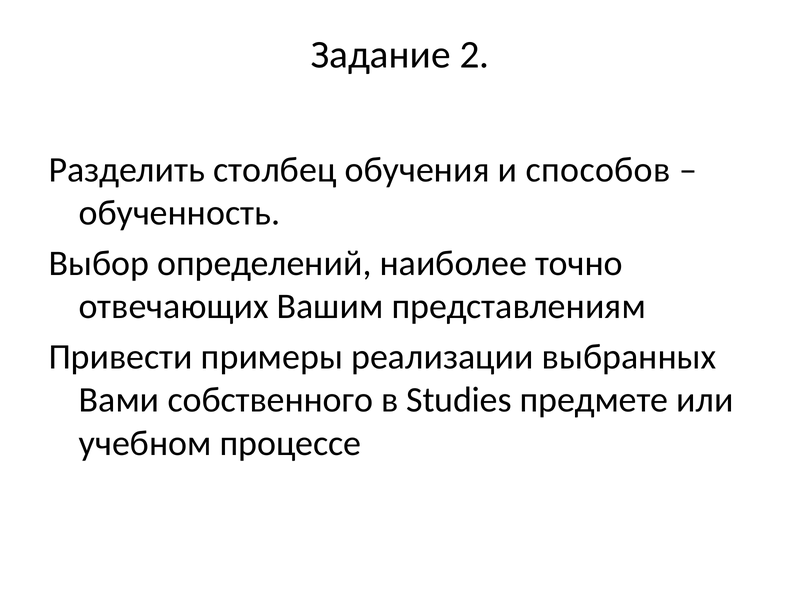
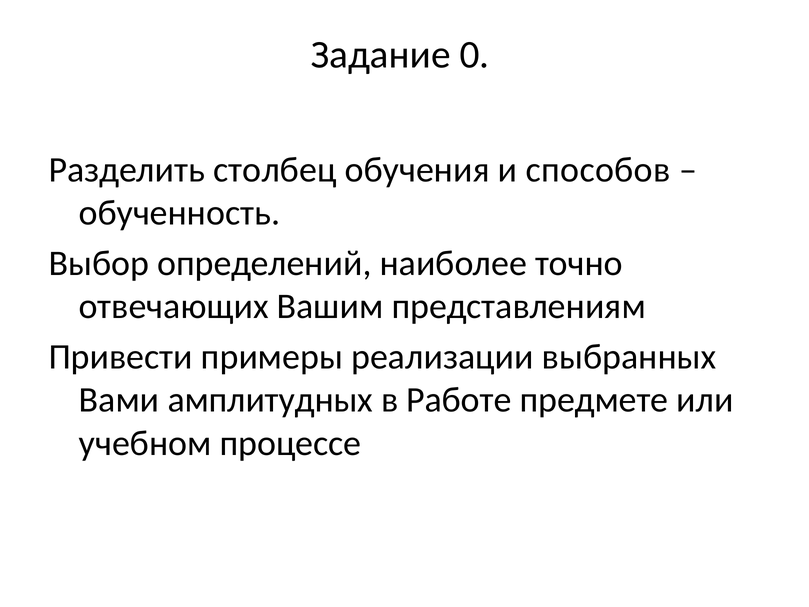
2: 2 -> 0
собственного: собственного -> амплитудных
Studies: Studies -> Работе
